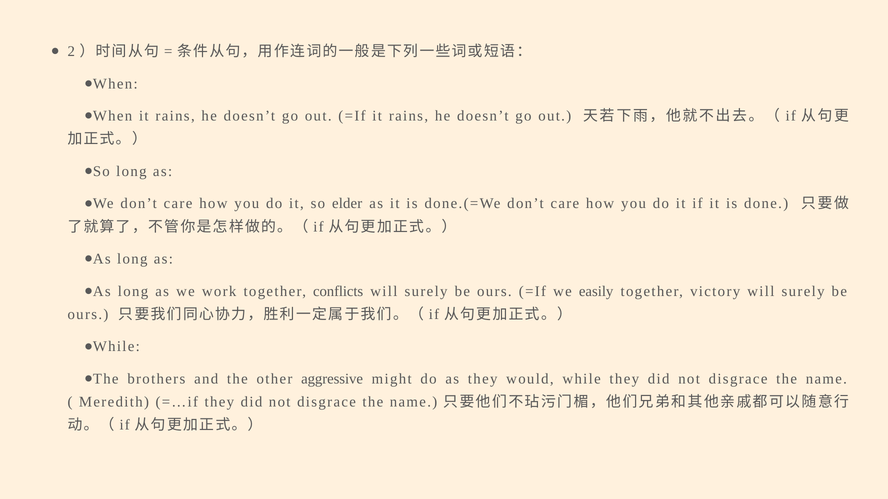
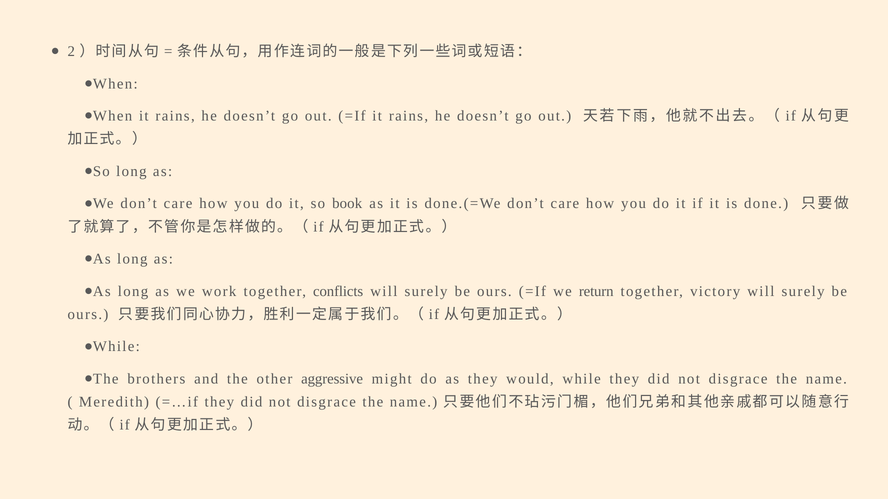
elder: elder -> book
easily: easily -> return
